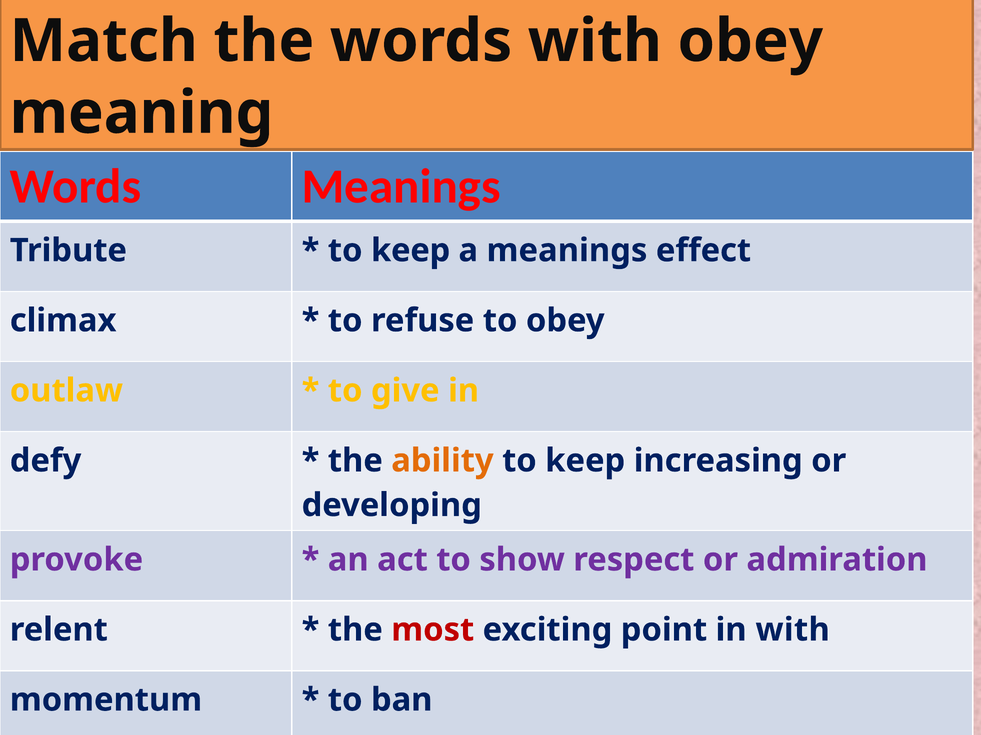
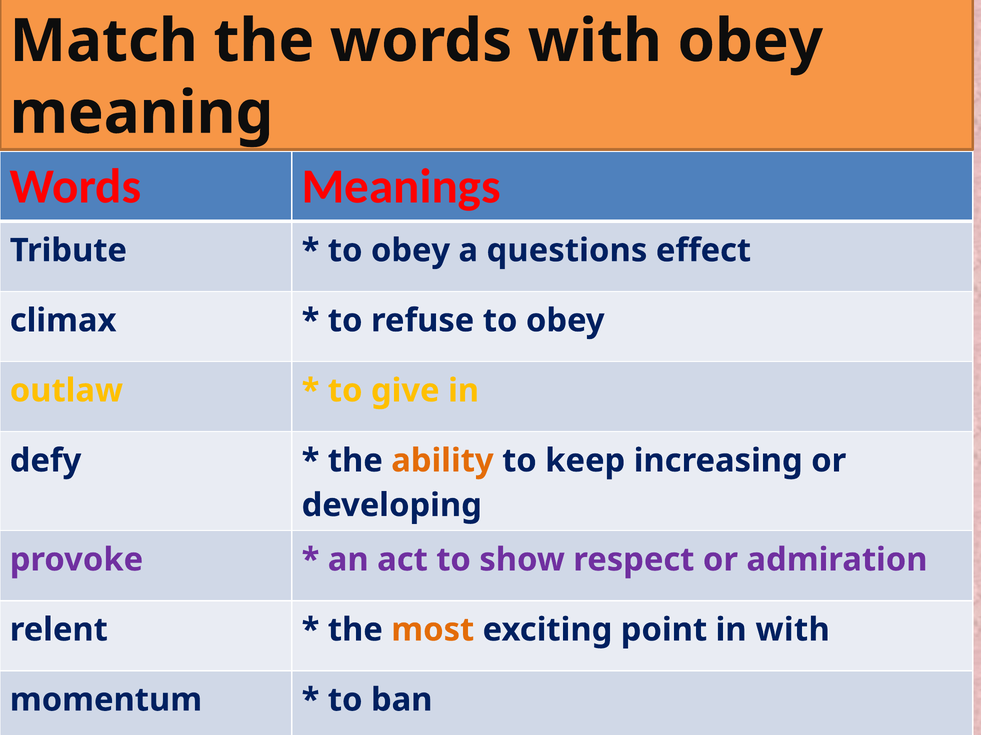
keep at (411, 251): keep -> obey
a meanings: meanings -> questions
most colour: red -> orange
